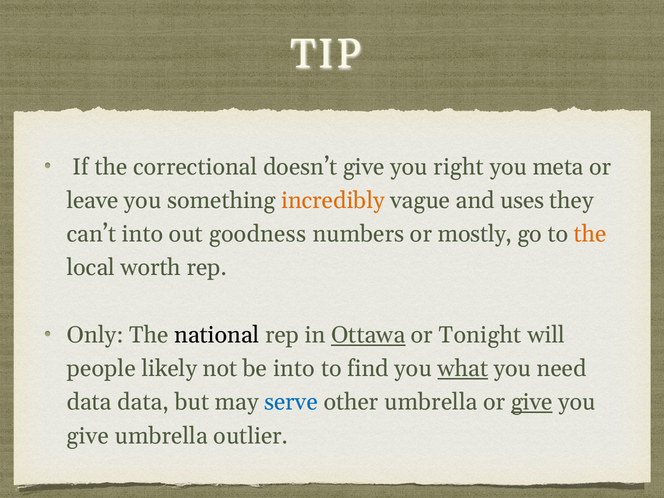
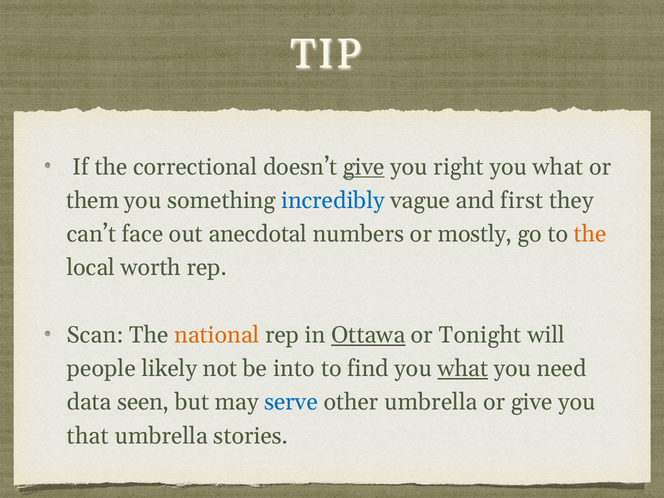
give at (364, 167) underline: none -> present
meta at (558, 167): meta -> what
leave: leave -> them
incredibly colour: orange -> blue
uses: uses -> first
can’t into: into -> face
goodness: goodness -> anecdotal
Only: Only -> Scan
national colour: black -> orange
data data: data -> seen
give at (532, 402) underline: present -> none
give at (88, 436): give -> that
outlier: outlier -> stories
